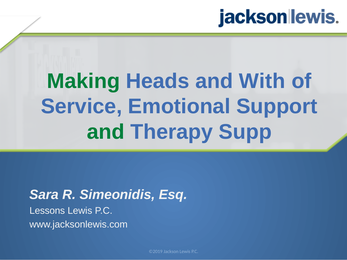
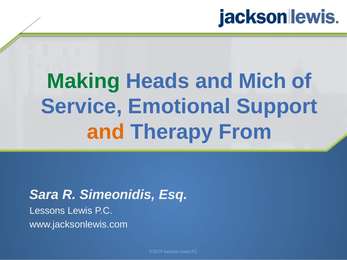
With: With -> Mich
and at (106, 132) colour: green -> orange
Supp: Supp -> From
